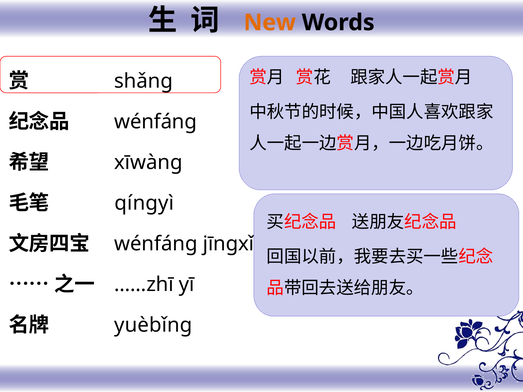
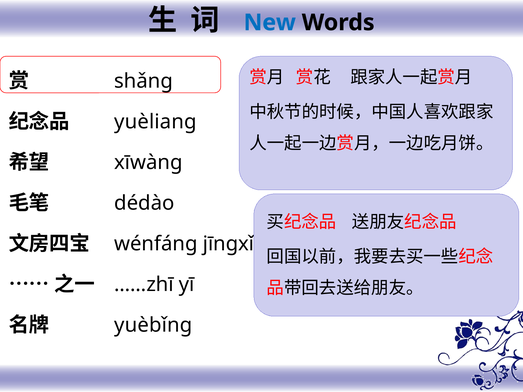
New colour: orange -> blue
wénfáng at (156, 122): wénfáng -> yuèliang
qíngyì: qíngyì -> dédào
